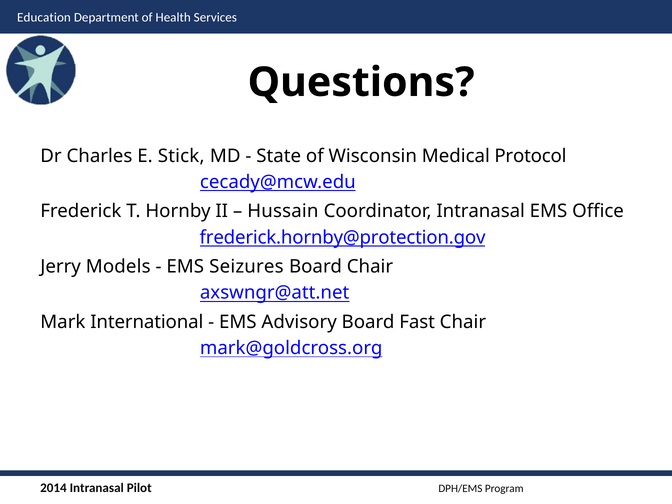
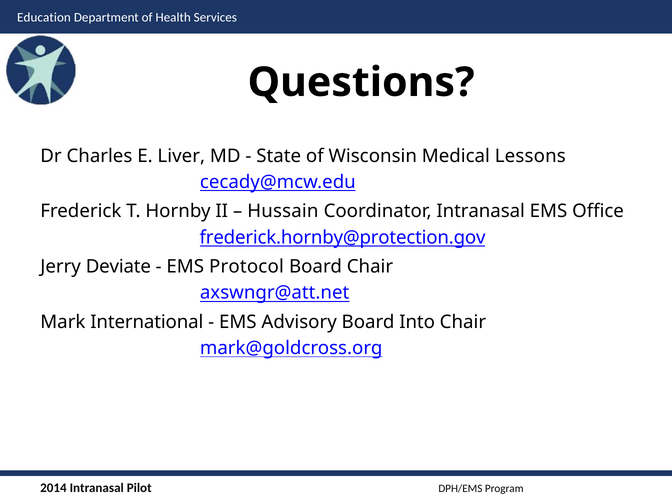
Stick: Stick -> Liver
Protocol: Protocol -> Lessons
Models: Models -> Deviate
Seizures: Seizures -> Protocol
Fast: Fast -> Into
